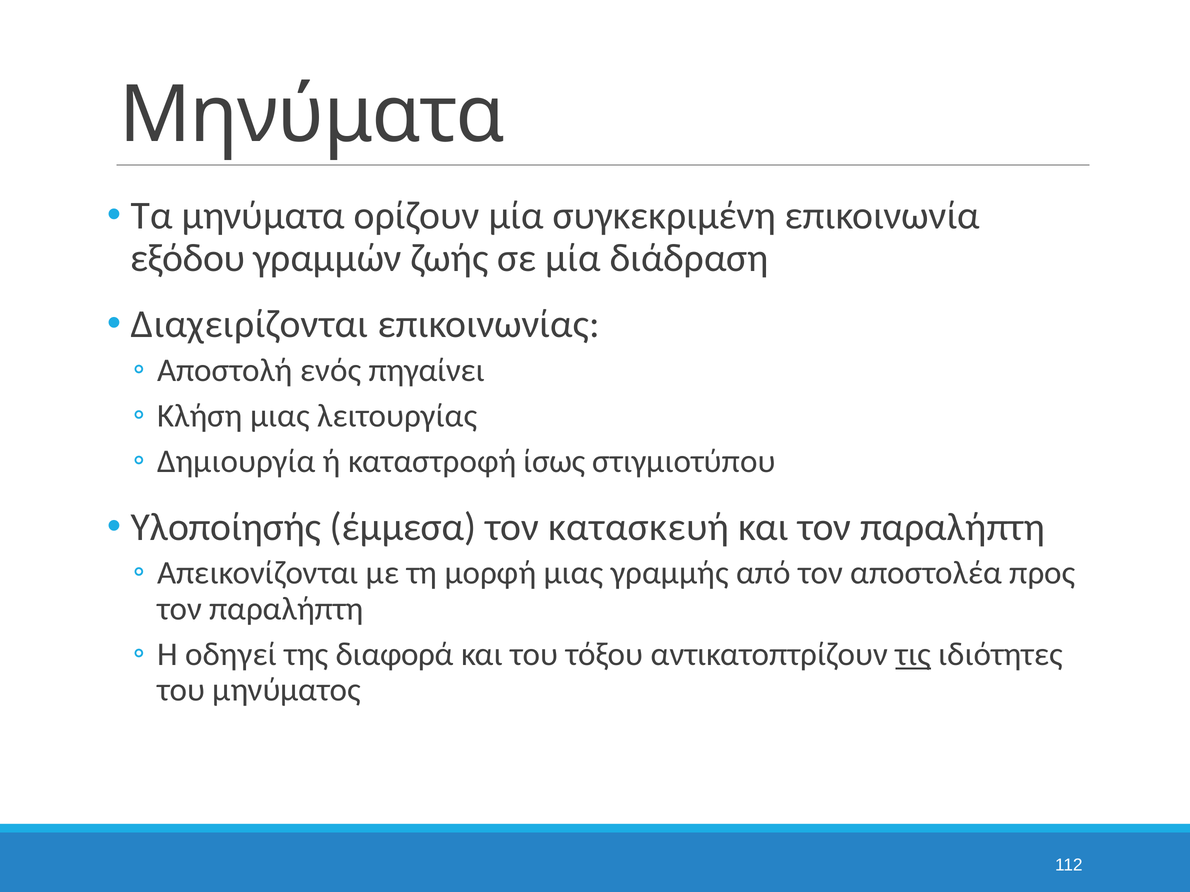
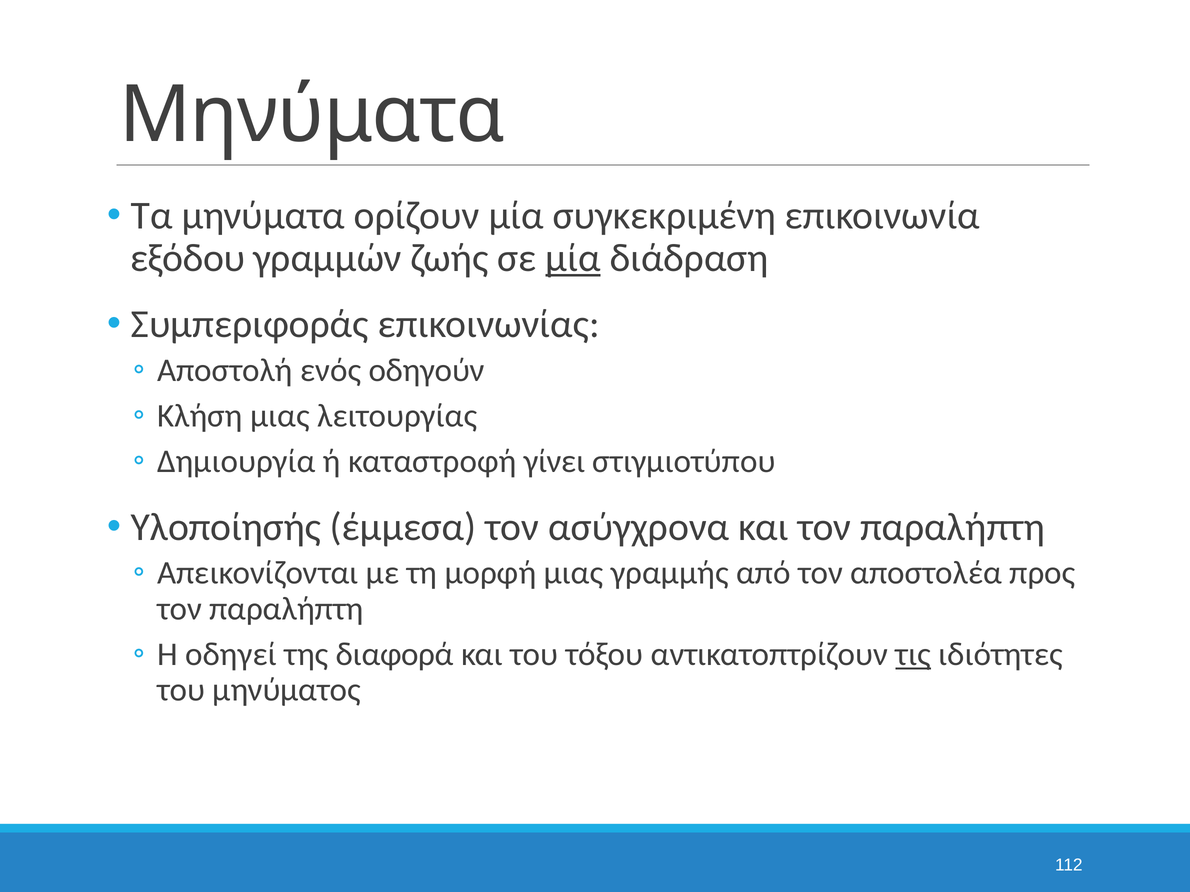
μία at (573, 258) underline: none -> present
Διαχειρίζονται: Διαχειρίζονται -> Συμπεριφοράς
πηγαίνει: πηγαίνει -> οδηγούν
ίσως: ίσως -> γίνει
κατασκευή: κατασκευή -> ασύγχρονα
